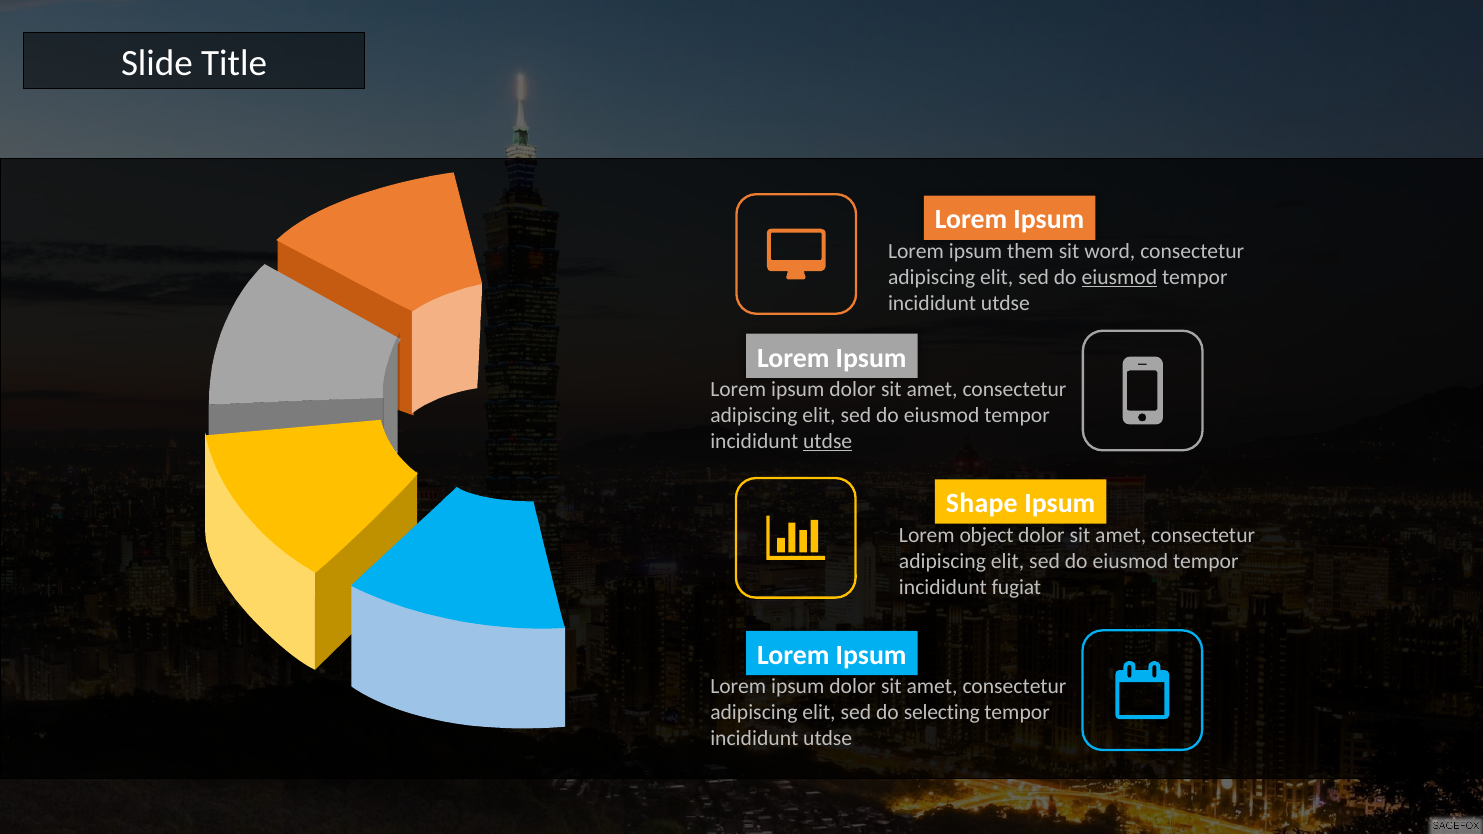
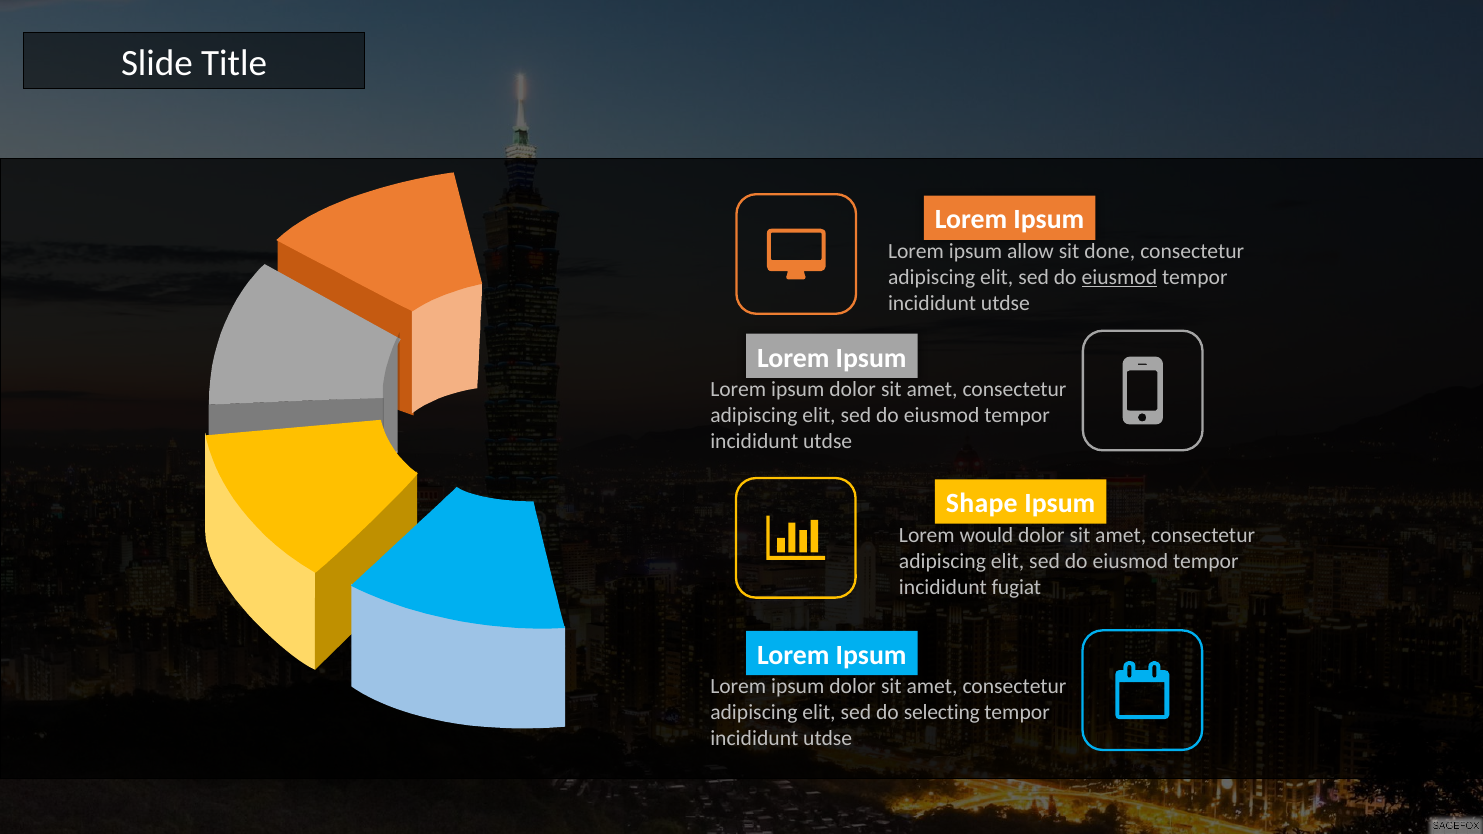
them: them -> allow
word: word -> done
utdse at (828, 442) underline: present -> none
object: object -> would
